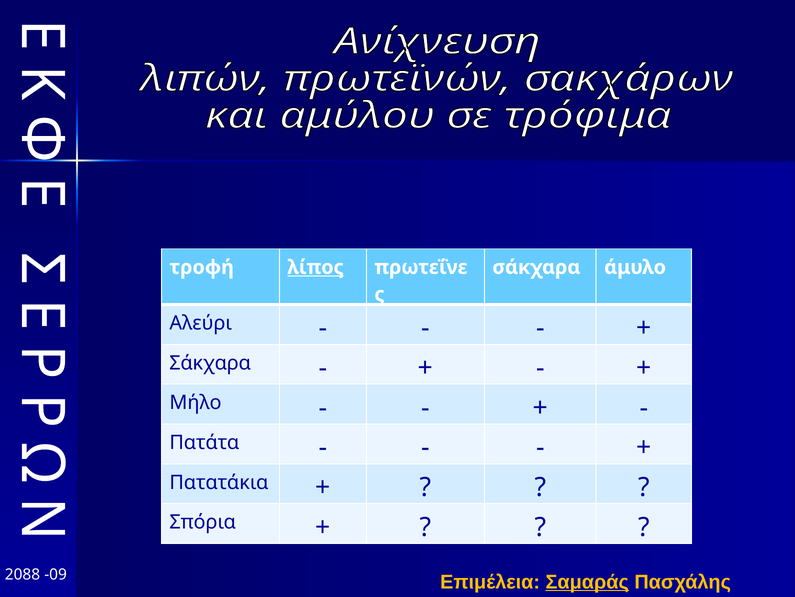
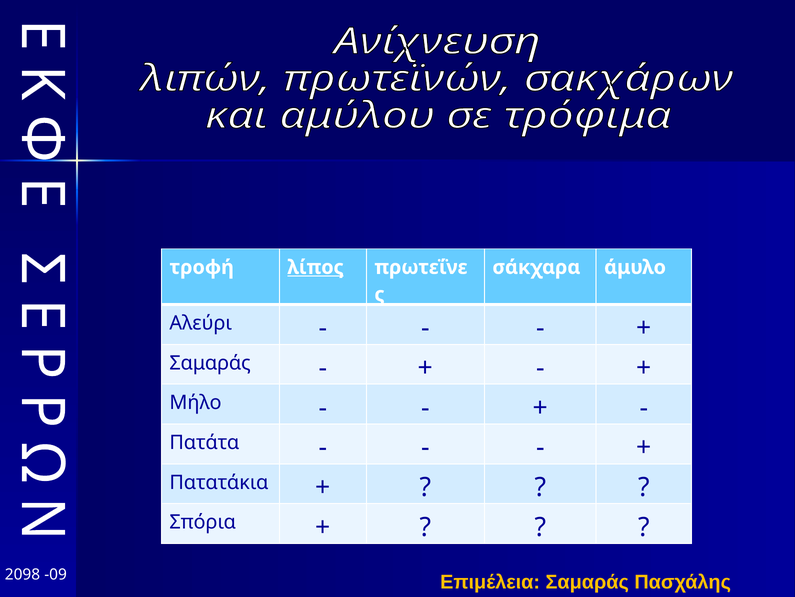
Σάκχαρα at (210, 362): Σάκχαρα -> Σαμαράς
2088: 2088 -> 2098
Σαμαράς at (587, 581) underline: present -> none
